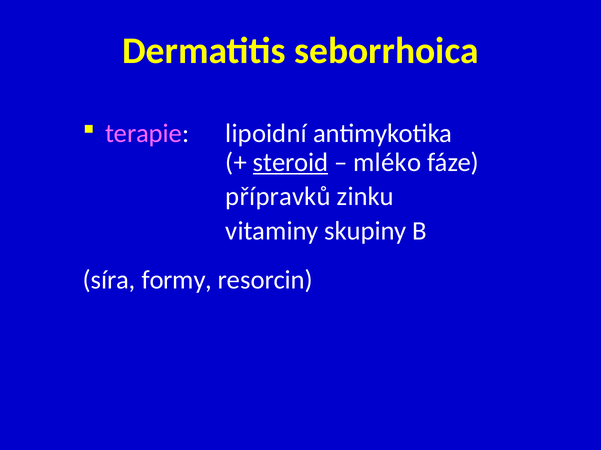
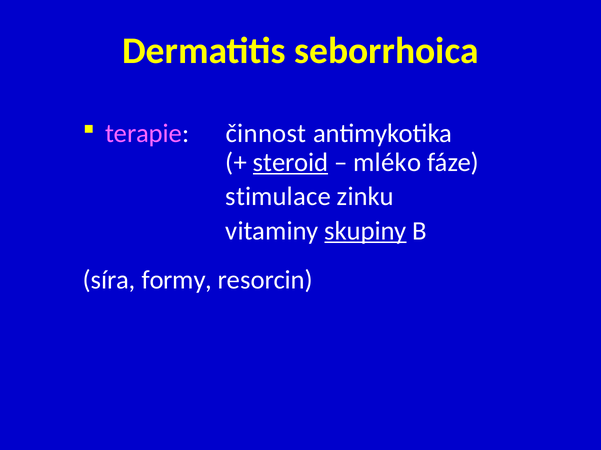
lipoidní: lipoidní -> činnost
přípravků: přípravků -> stimulace
skupiny underline: none -> present
